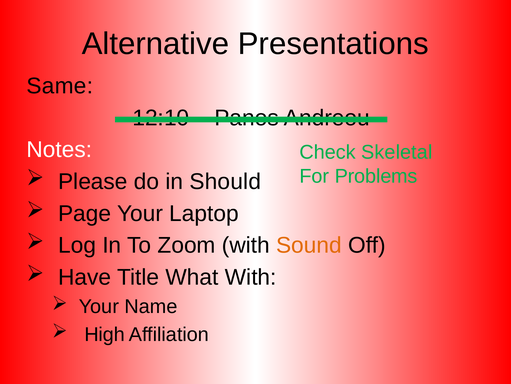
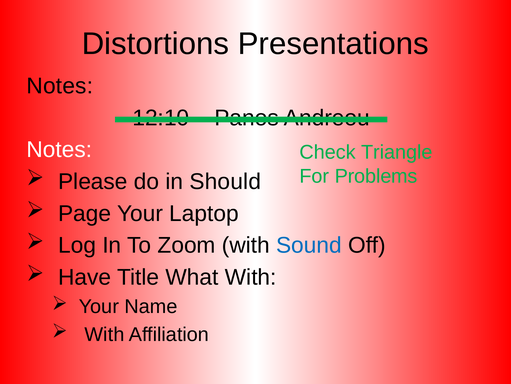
Alternative: Alternative -> Distortions
Same at (60, 86): Same -> Notes
Skeletal: Skeletal -> Triangle
Sound colour: orange -> blue
High at (105, 334): High -> With
